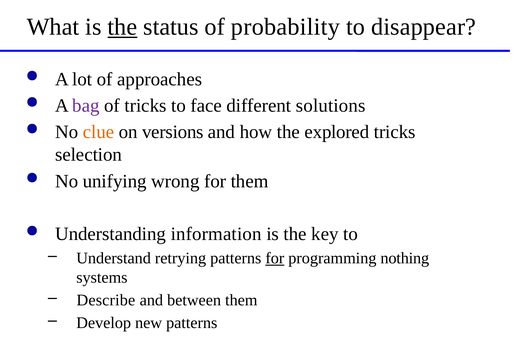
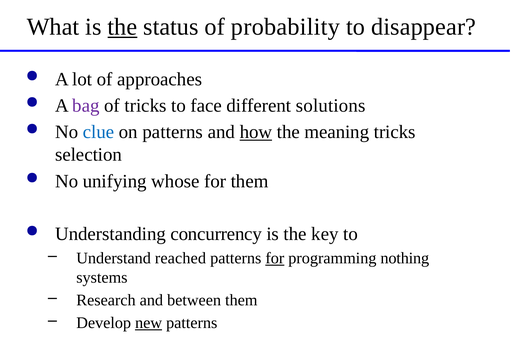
clue colour: orange -> blue
on versions: versions -> patterns
how underline: none -> present
explored: explored -> meaning
wrong: wrong -> whose
information: information -> concurrency
retrying: retrying -> reached
Describe: Describe -> Research
new underline: none -> present
